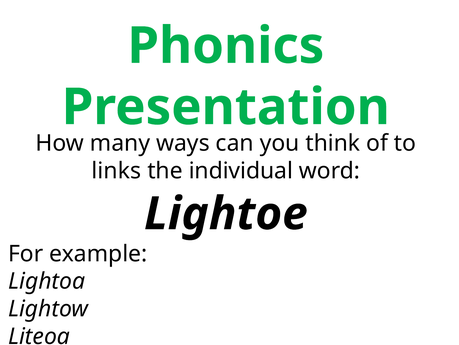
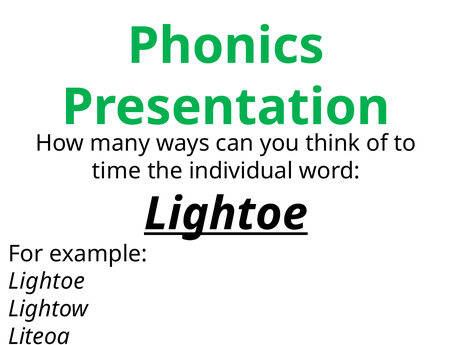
links: links -> time
Lightoe at (226, 214) underline: none -> present
Lightoa at (47, 281): Lightoa -> Lightoe
